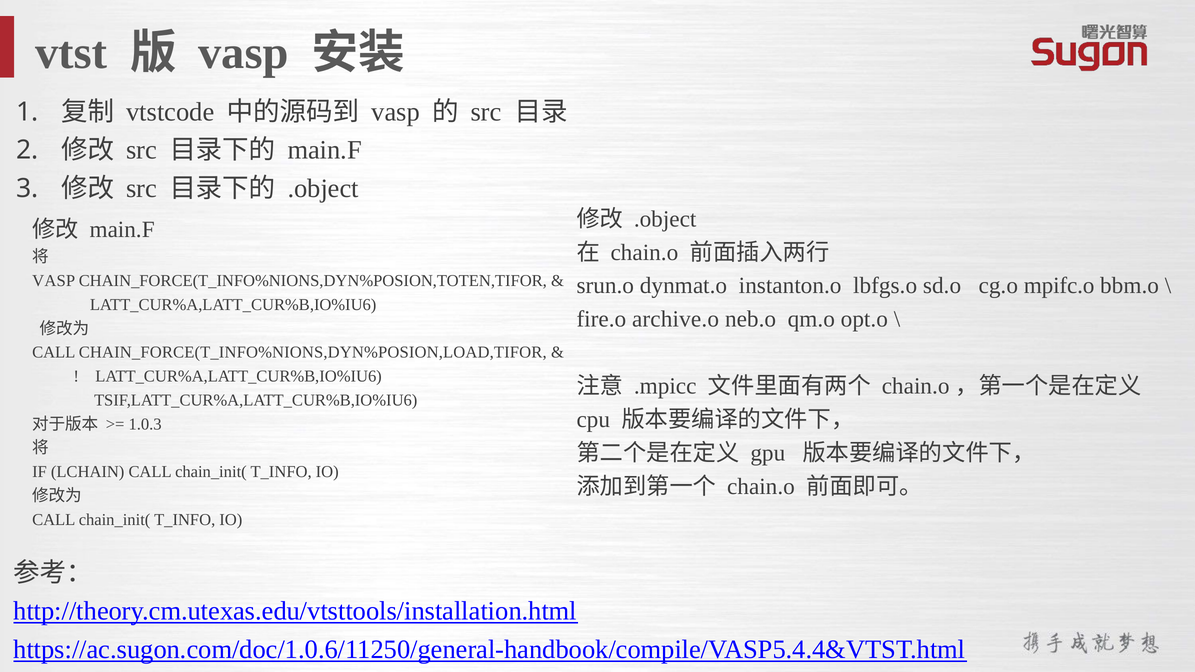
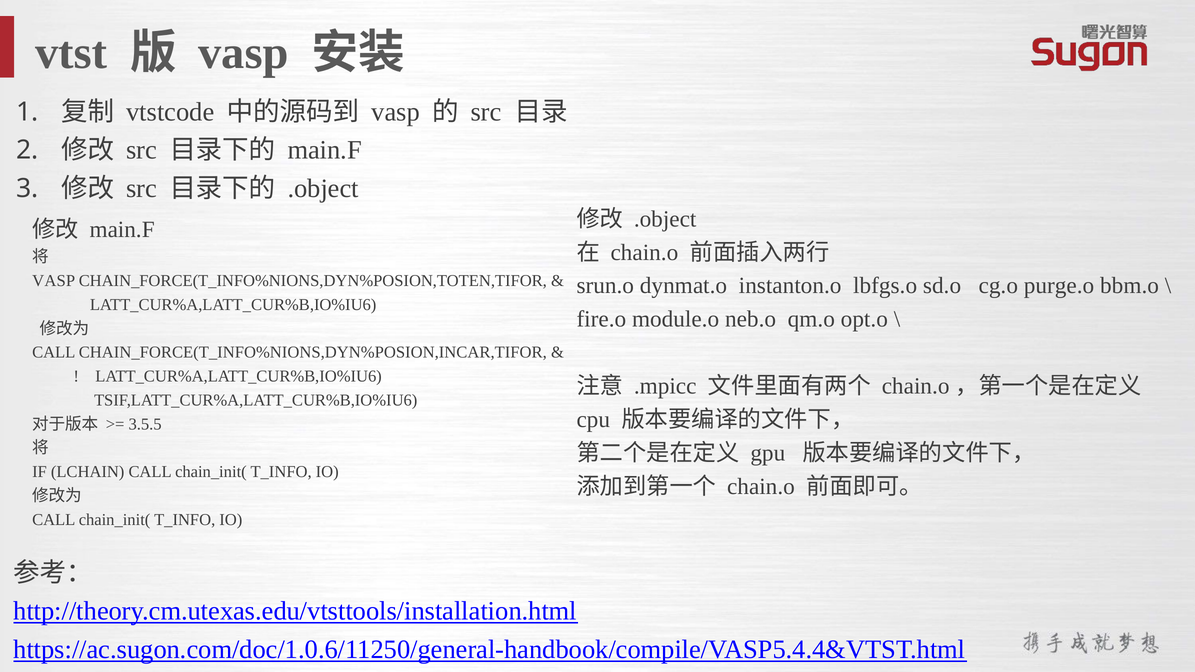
mpifc.o: mpifc.o -> purge.o
archive.o: archive.o -> module.o
CHAIN_FORCE(T_INFO%NIONS,DYN%POSION,LOAD,TIFOR: CHAIN_FORCE(T_INFO%NIONS,DYN%POSION,LOAD,TIFOR -> CHAIN_FORCE(T_INFO%NIONS,DYN%POSION,INCAR,TIFOR
1.0.3: 1.0.3 -> 3.5.5
